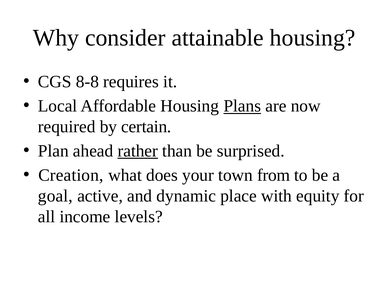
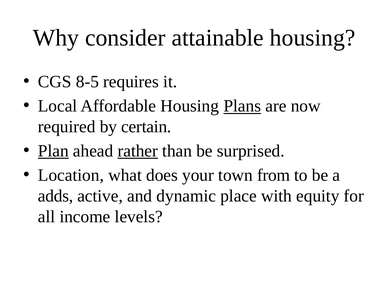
8-8: 8-8 -> 8-5
Plan underline: none -> present
Creation: Creation -> Location
goal: goal -> adds
